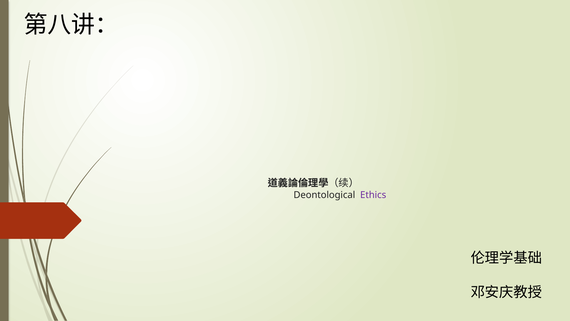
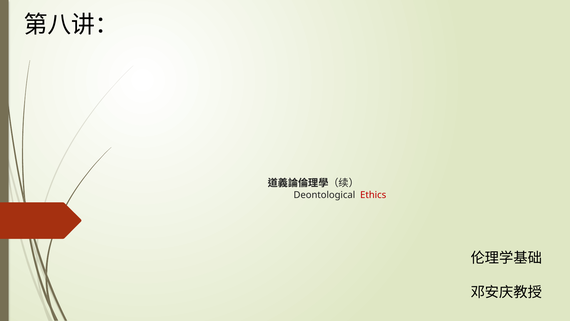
Ethics colour: purple -> red
